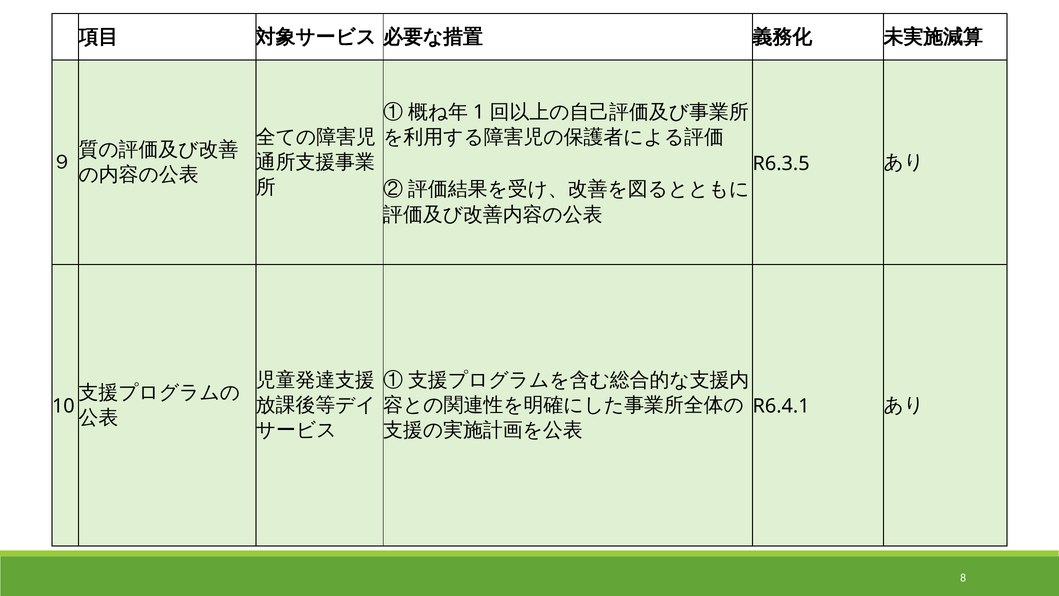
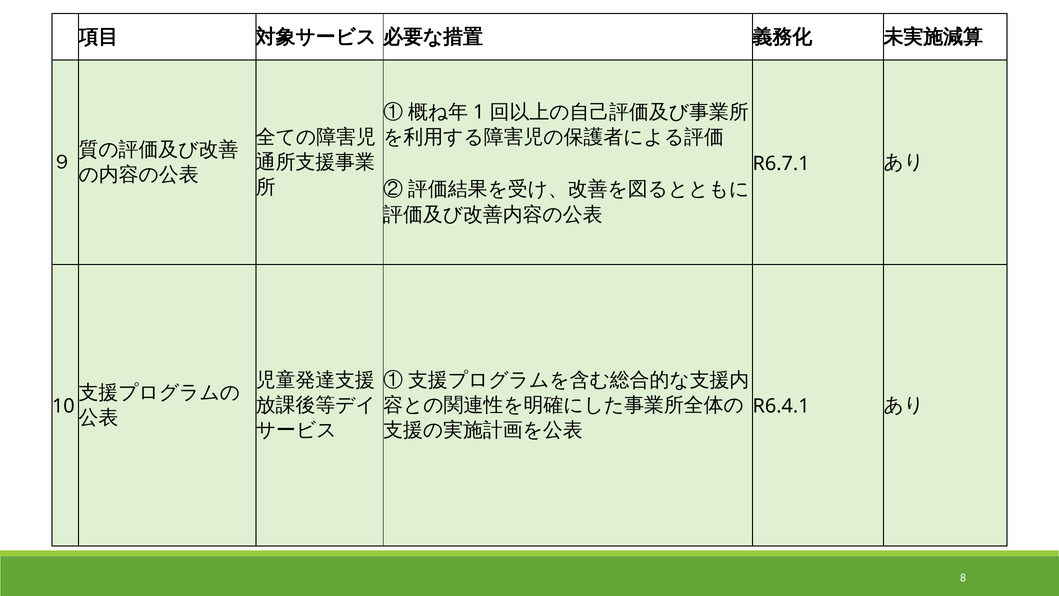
R6.3.5: R6.3.5 -> R6.7.1
